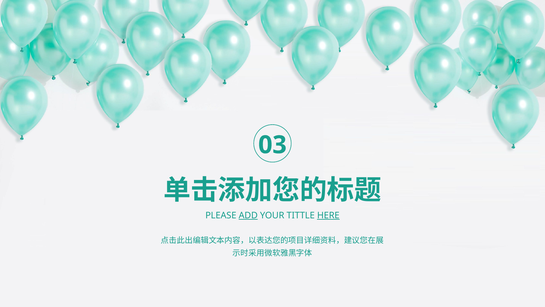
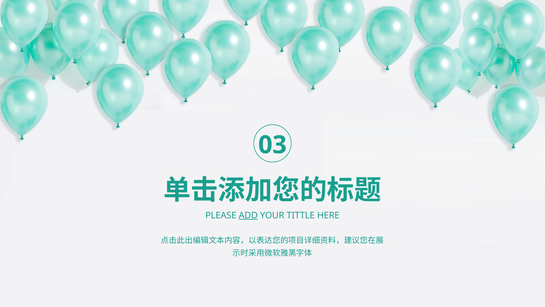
HERE underline: present -> none
